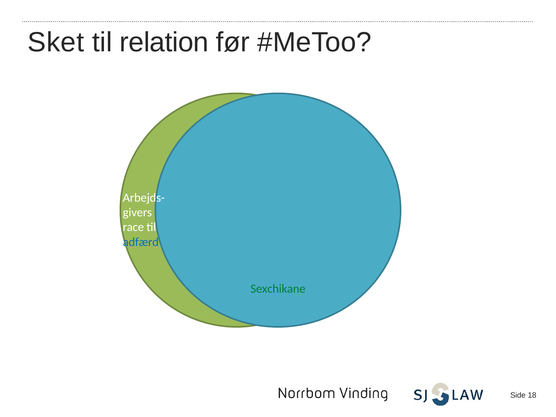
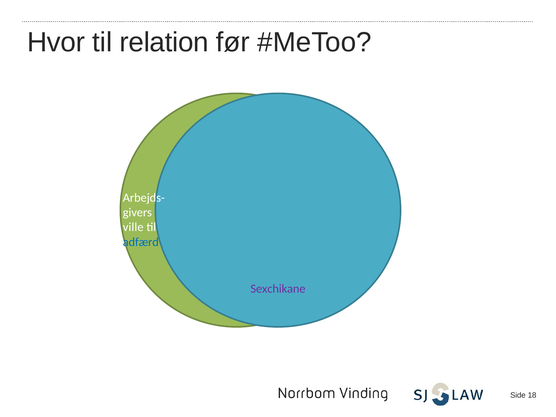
Sket: Sket -> Hvor
race: race -> ville
Sexchikane colour: green -> purple
